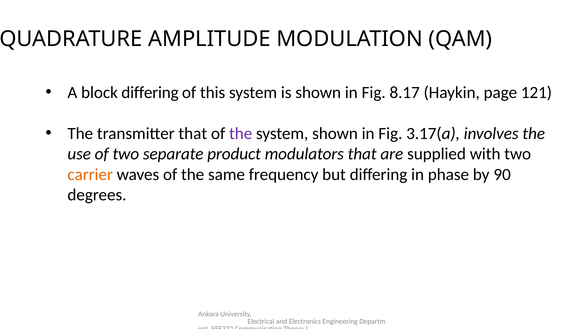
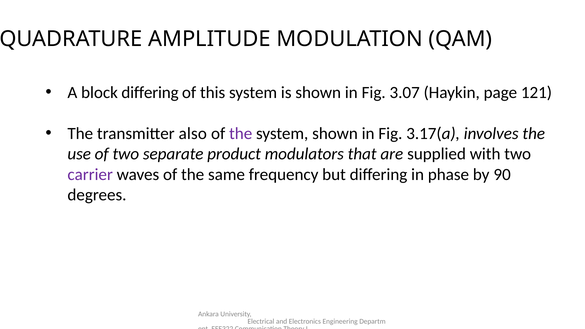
8.17: 8.17 -> 3.07
transmitter that: that -> also
carrier colour: orange -> purple
